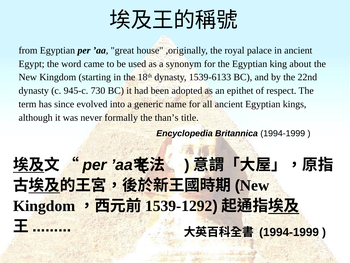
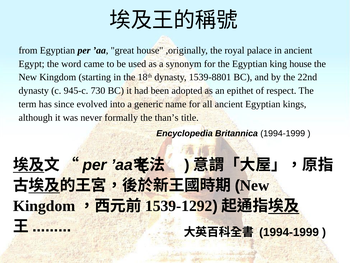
king about: about -> house
1539-6133: 1539-6133 -> 1539-8801
